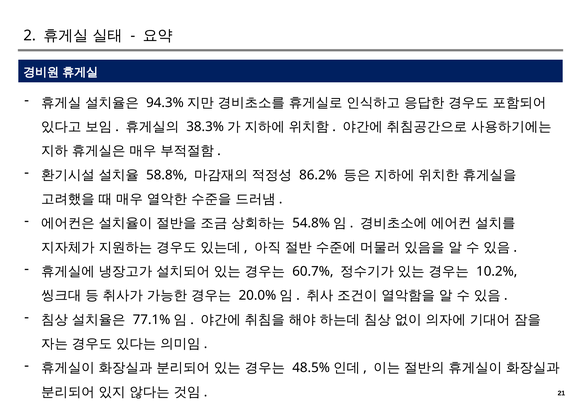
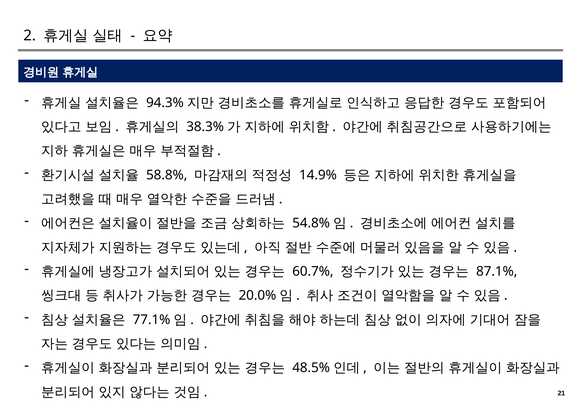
86.2%: 86.2% -> 14.9%
10.2%: 10.2% -> 87.1%
